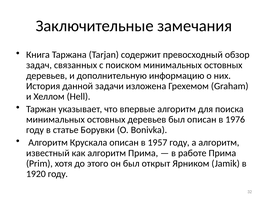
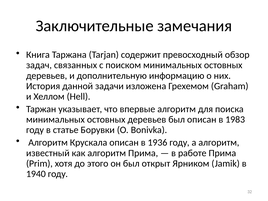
1976: 1976 -> 1983
1957: 1957 -> 1936
1920: 1920 -> 1940
